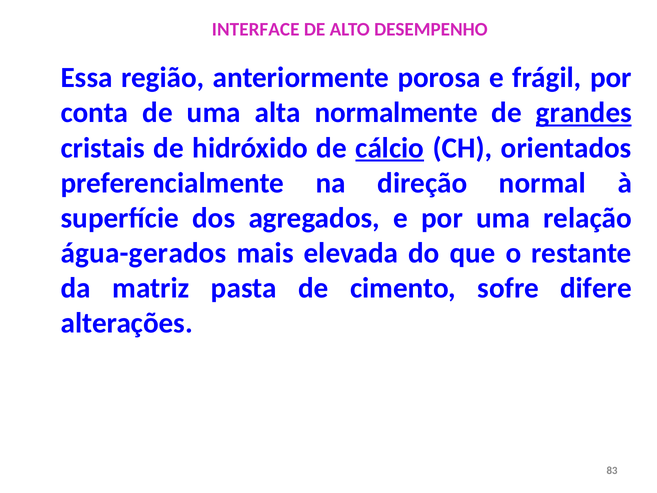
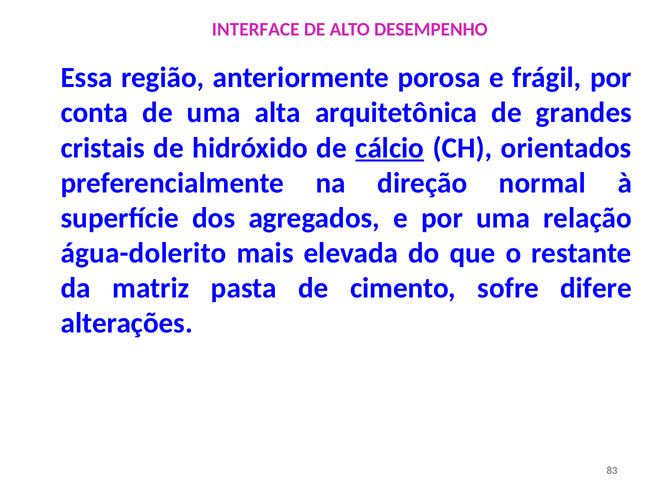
normalmente: normalmente -> arquitetônica
grandes underline: present -> none
água-gerados: água-gerados -> água-dolerito
